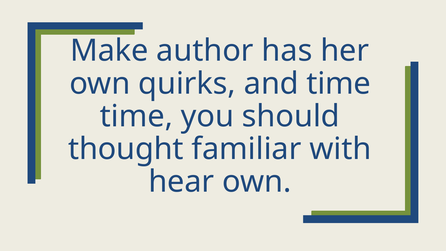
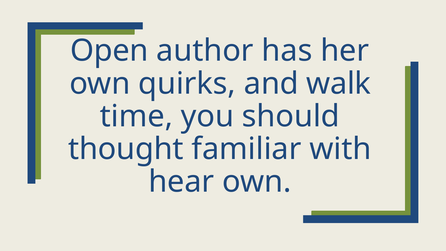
Make: Make -> Open
and time: time -> walk
